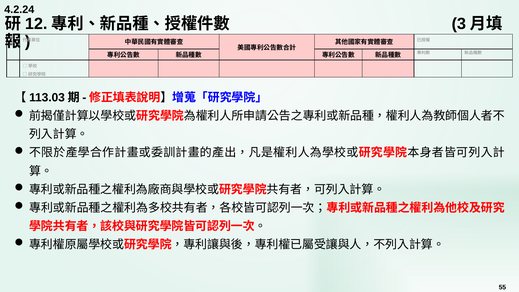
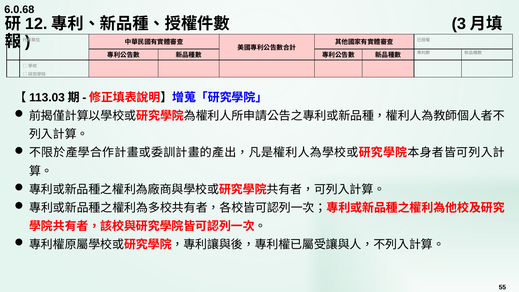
4.2.24: 4.2.24 -> 6.0.68
